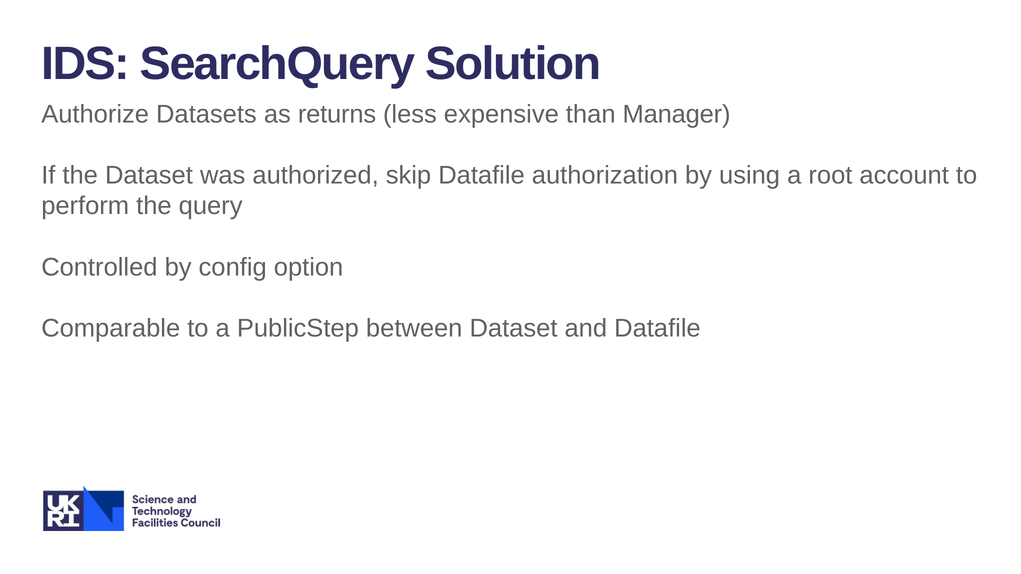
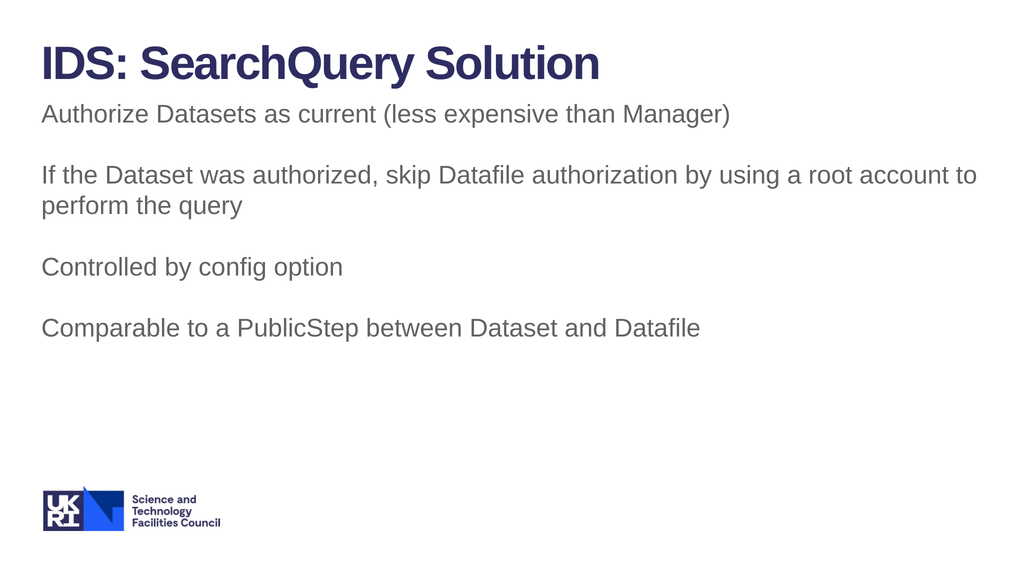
returns: returns -> current
